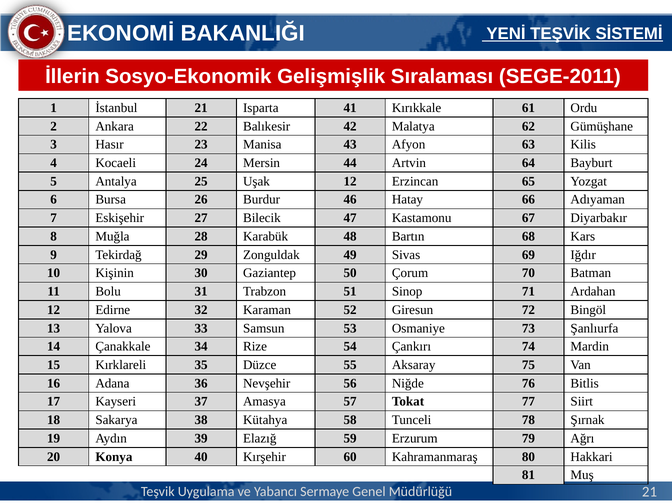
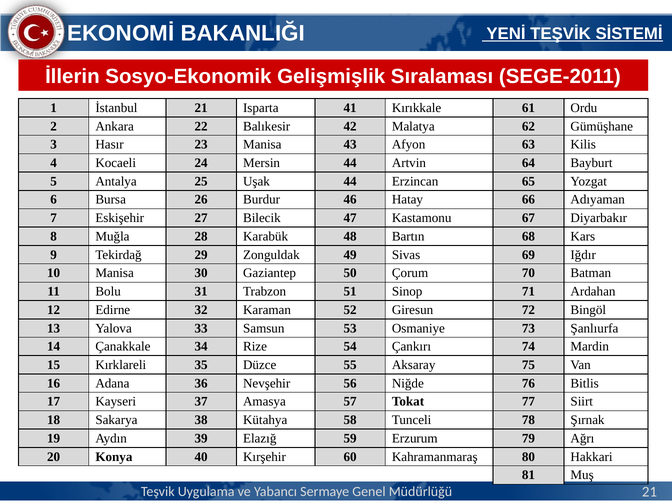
Uşak 12: 12 -> 44
10 Kişinin: Kişinin -> Manisa
